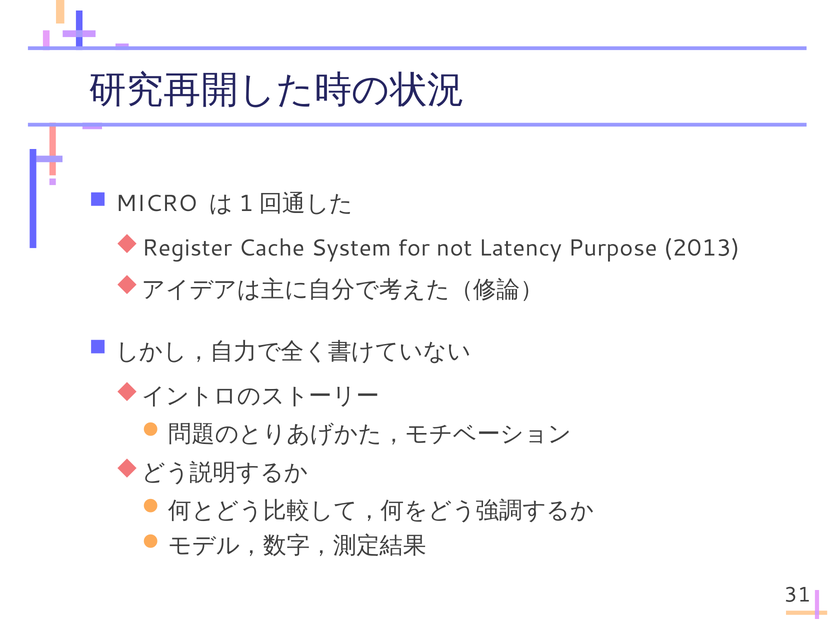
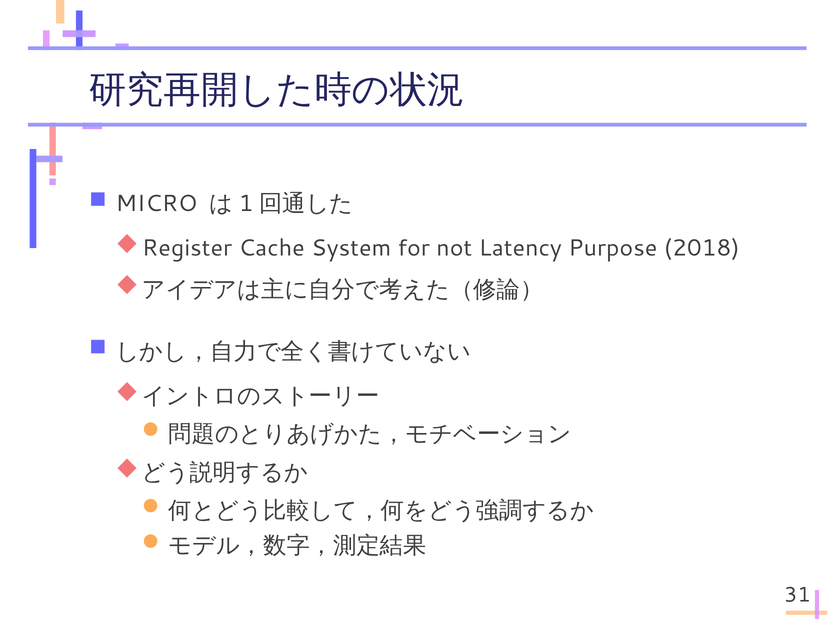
2013: 2013 -> 2018
